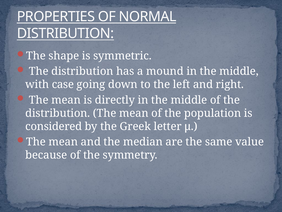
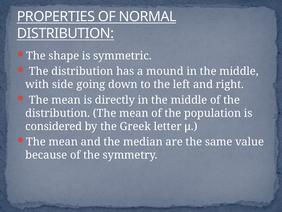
case: case -> side
